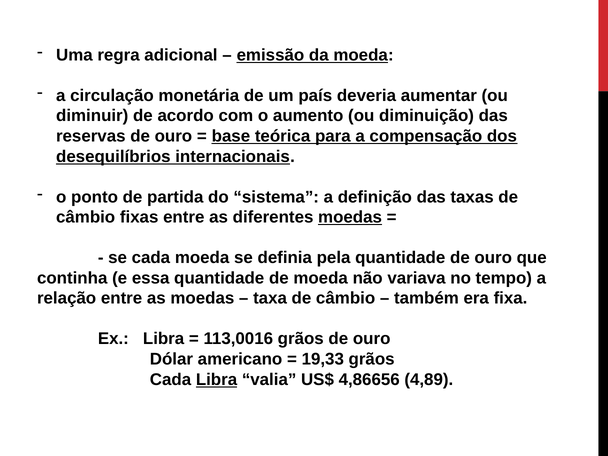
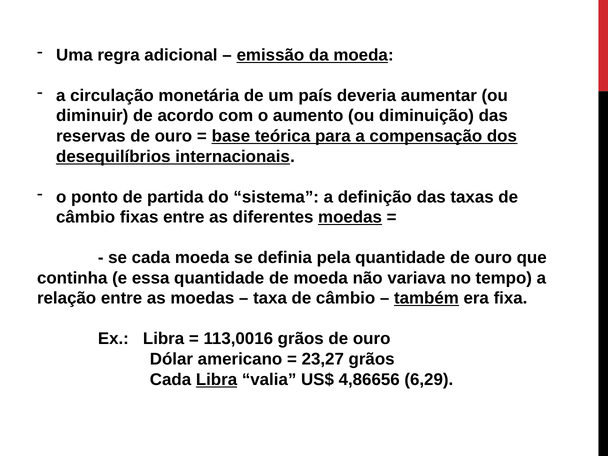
também underline: none -> present
19,33: 19,33 -> 23,27
4,89: 4,89 -> 6,29
